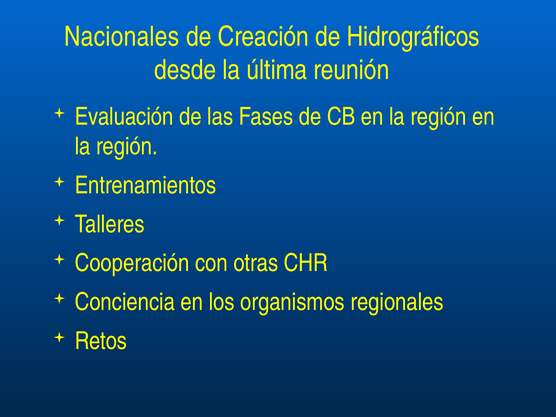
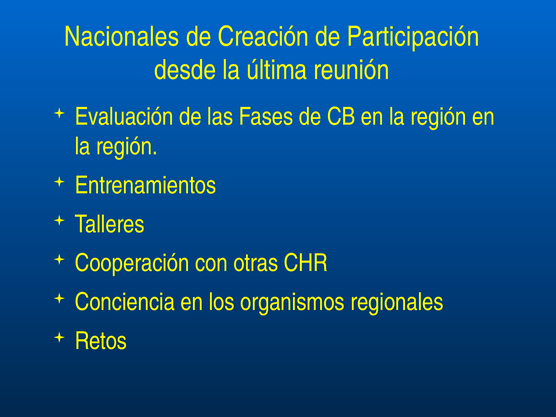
Hidrográficos: Hidrográficos -> Participación
